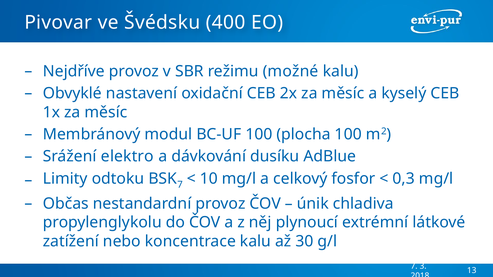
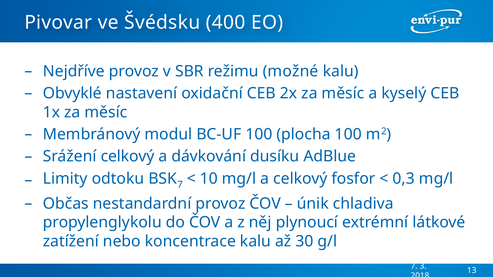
Srážení elektro: elektro -> celkový
